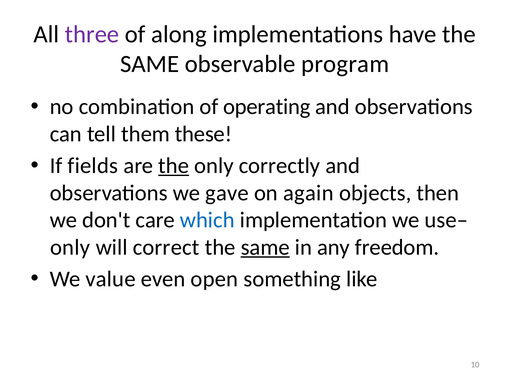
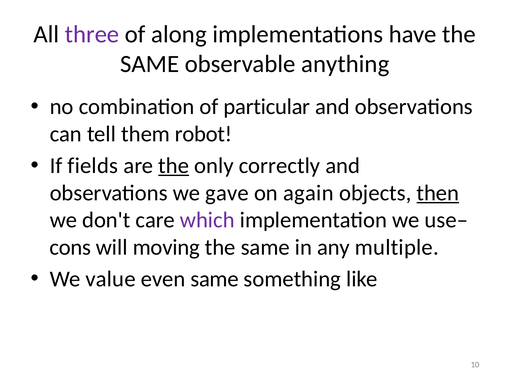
program: program -> anything
operating: operating -> particular
these: these -> robot
then underline: none -> present
which colour: blue -> purple
only at (70, 248): only -> cons
correct: correct -> moving
same at (265, 248) underline: present -> none
freedom: freedom -> multiple
even open: open -> same
